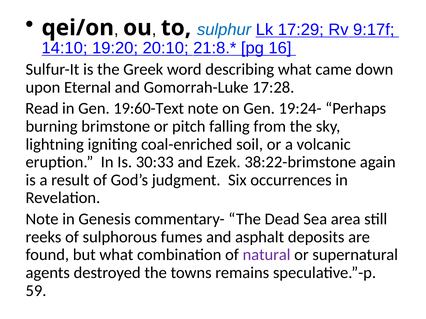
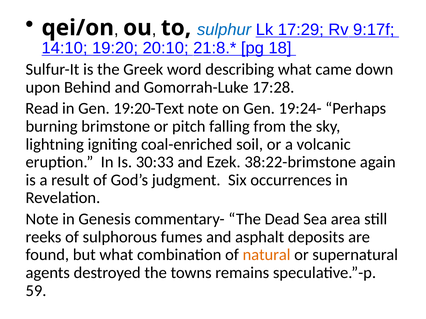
16: 16 -> 18
Eternal: Eternal -> Behind
19:60-Text: 19:60-Text -> 19:20-Text
natural colour: purple -> orange
